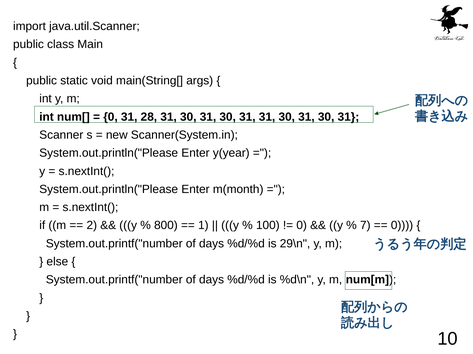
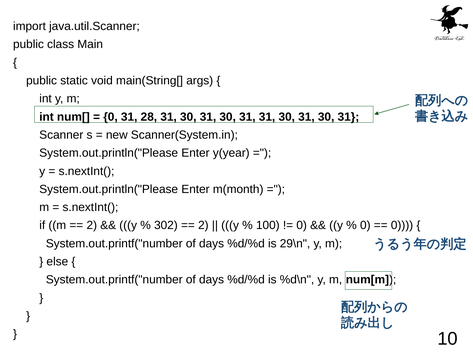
800: 800 -> 302
1 at (203, 226): 1 -> 2
7 at (365, 226): 7 -> 0
